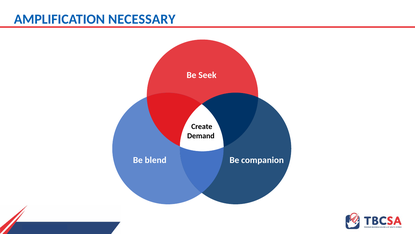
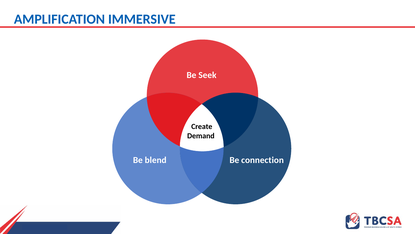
NECESSARY: NECESSARY -> IMMERSIVE
companion: companion -> connection
